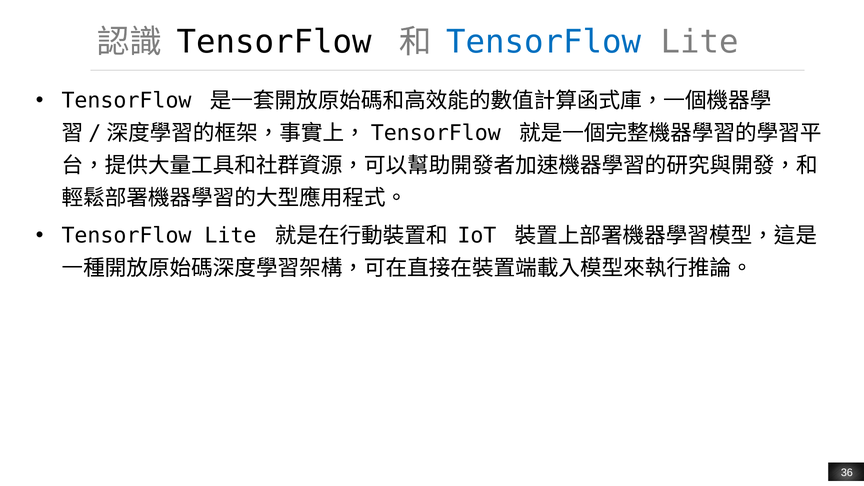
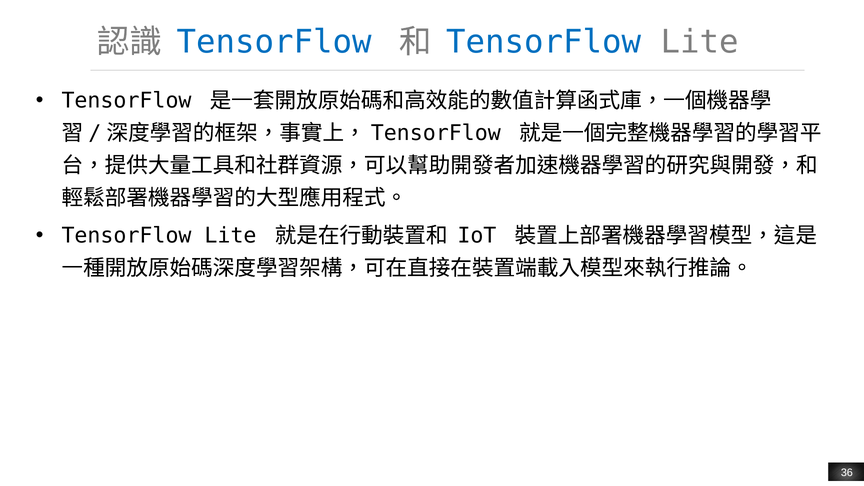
TensorFlow at (274, 42) colour: black -> blue
